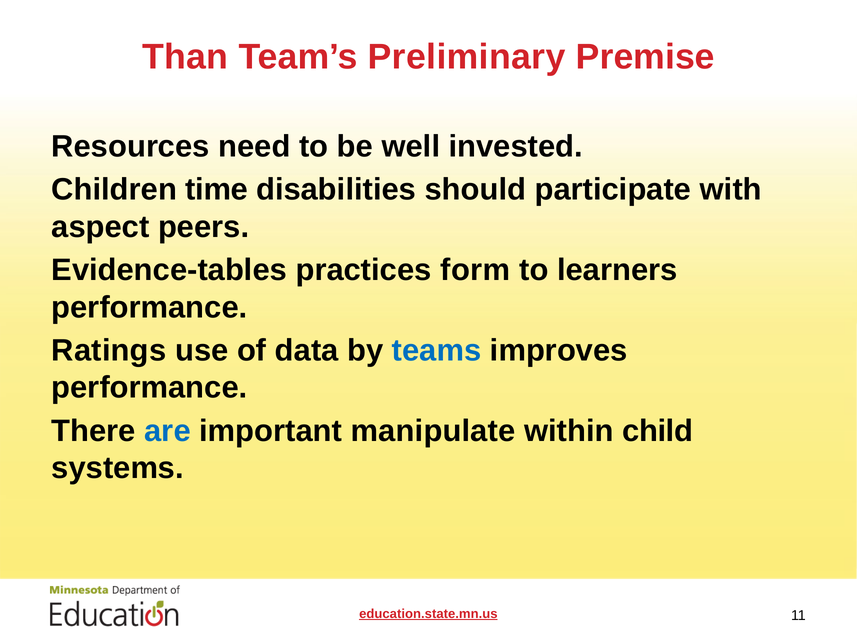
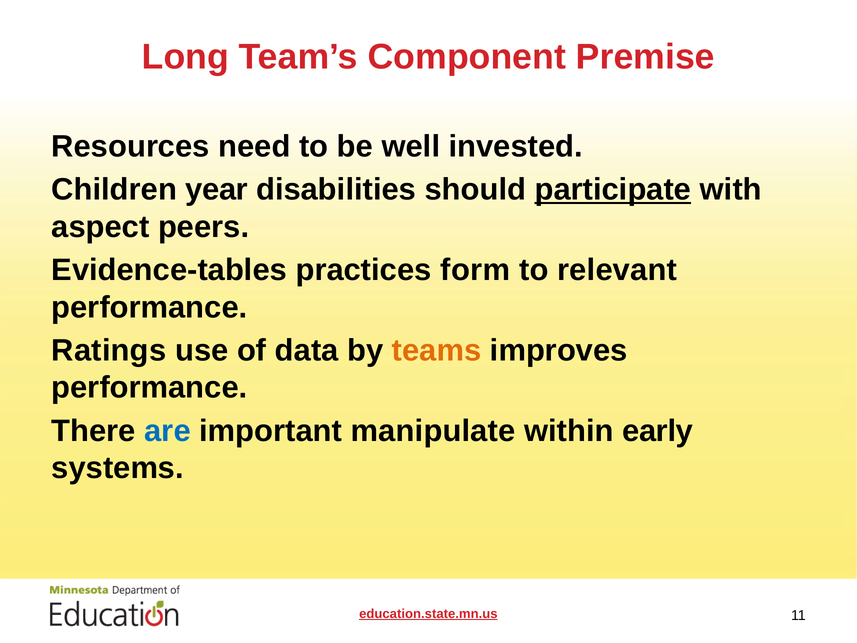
Than: Than -> Long
Preliminary: Preliminary -> Component
time: time -> year
participate underline: none -> present
learners: learners -> relevant
teams colour: blue -> orange
child: child -> early
